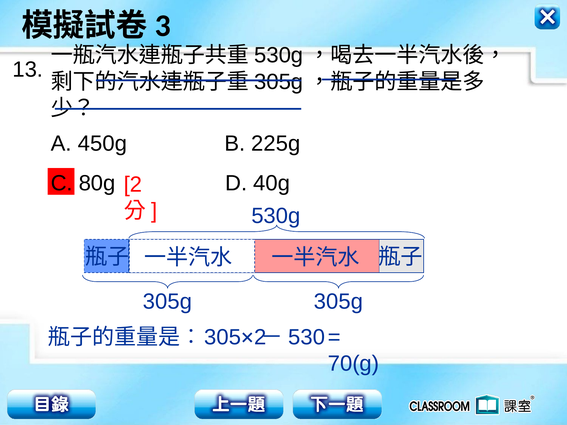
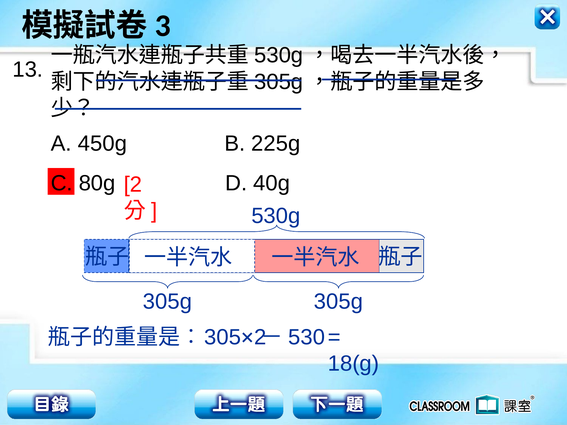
70(g: 70(g -> 18(g
